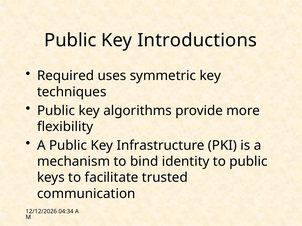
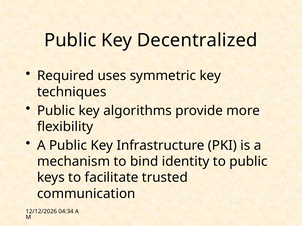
Introductions: Introductions -> Decentralized
